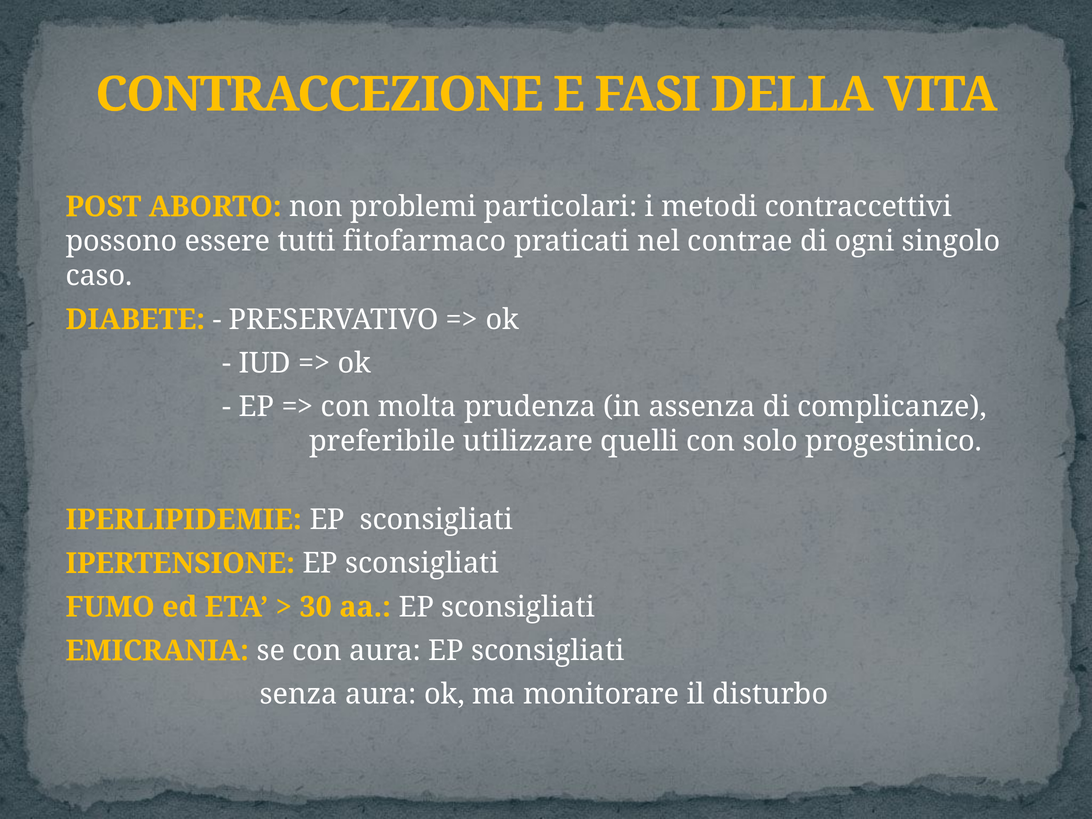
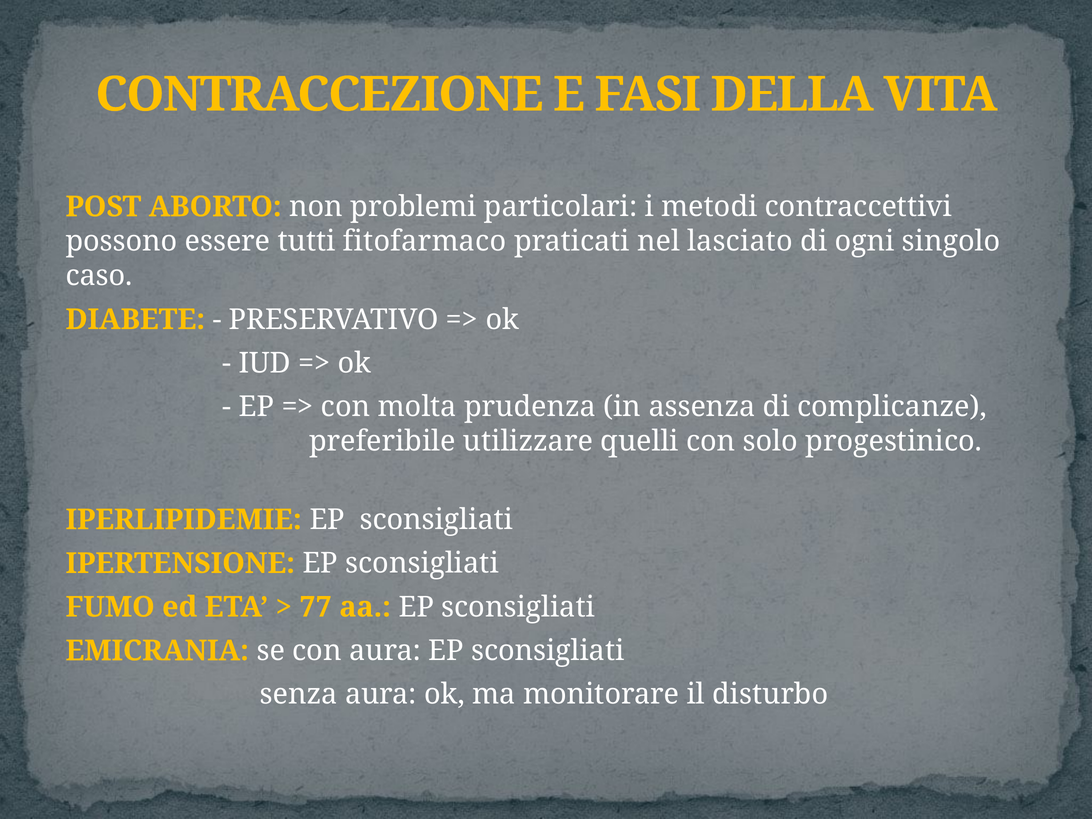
contrae: contrae -> lasciato
30: 30 -> 77
